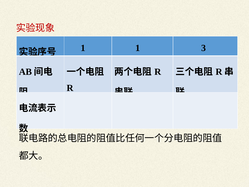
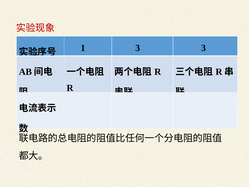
1 1: 1 -> 3
